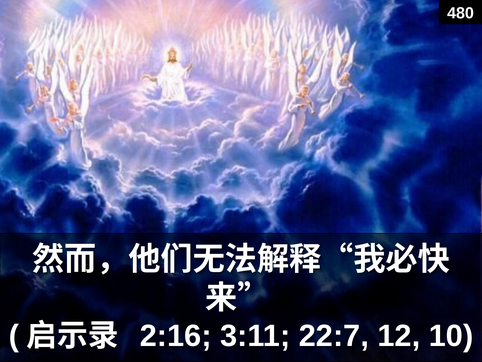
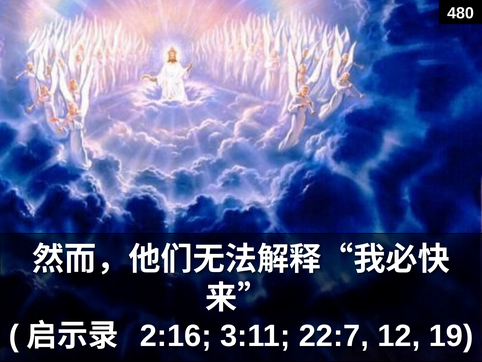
10: 10 -> 19
